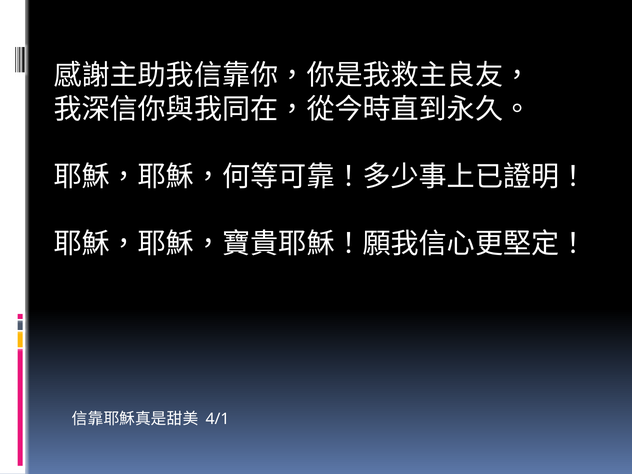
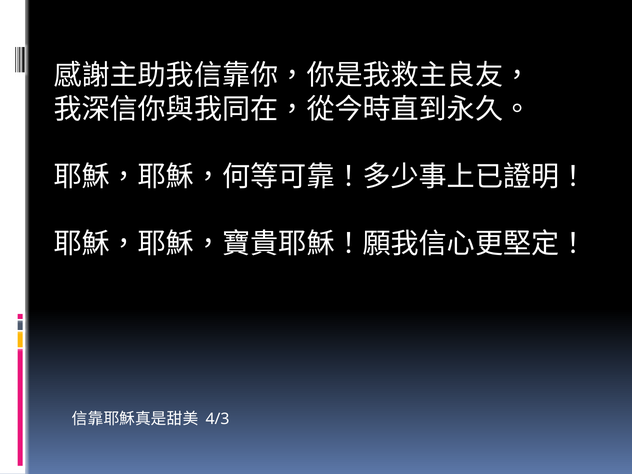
4/1: 4/1 -> 4/3
